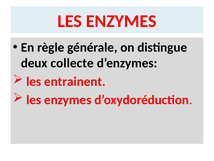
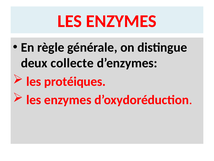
entrainent: entrainent -> protéiques
